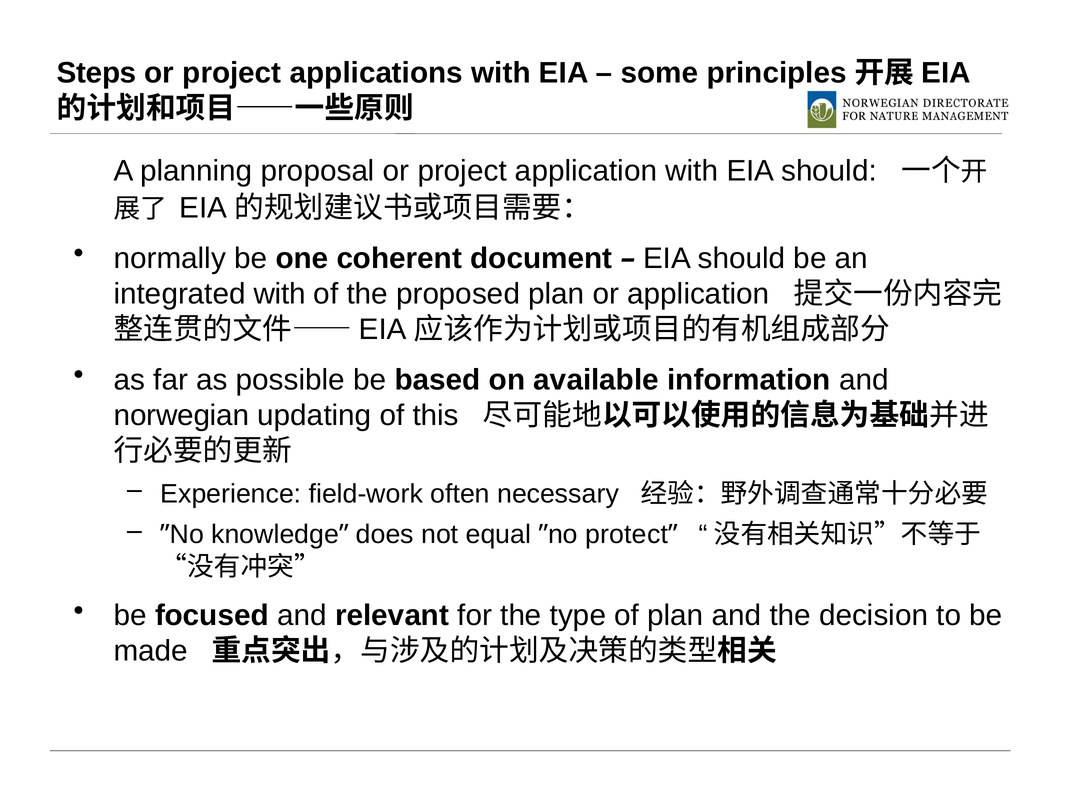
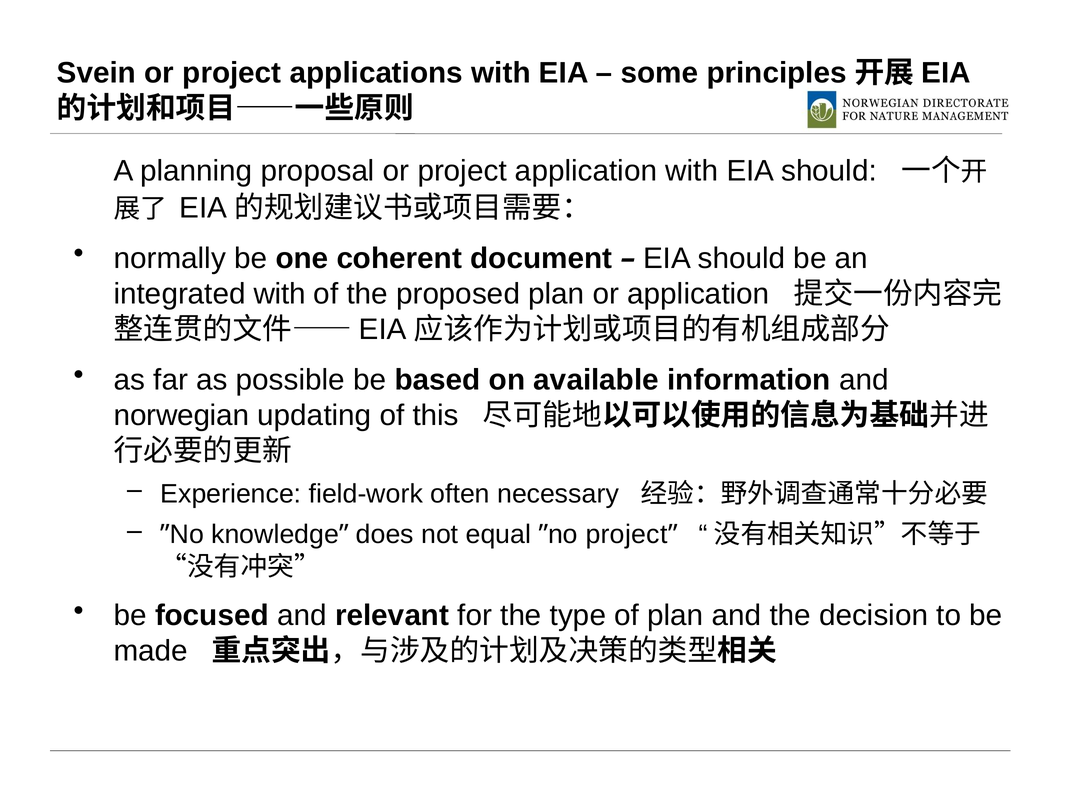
Steps: Steps -> Svein
protect at (627, 535): protect -> project
